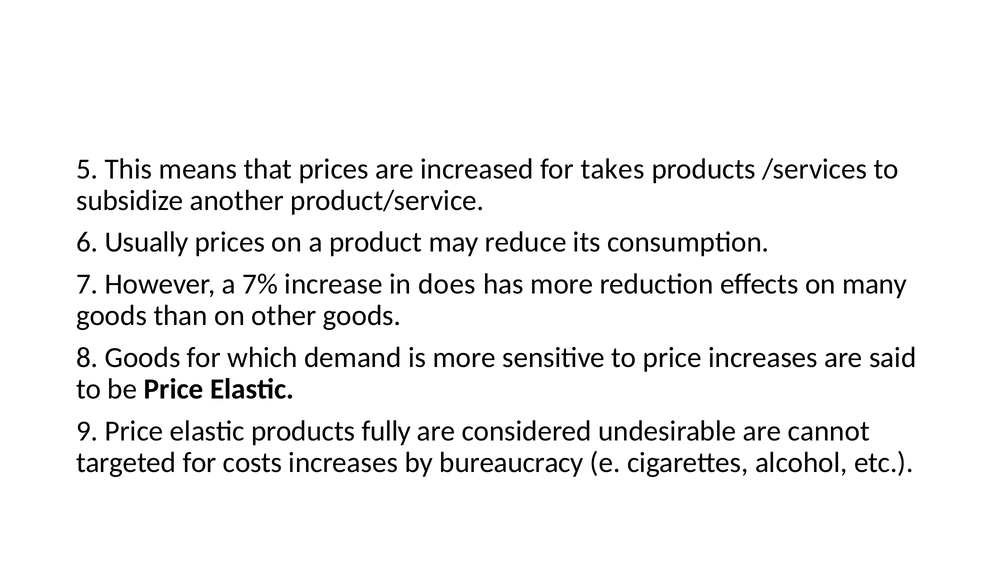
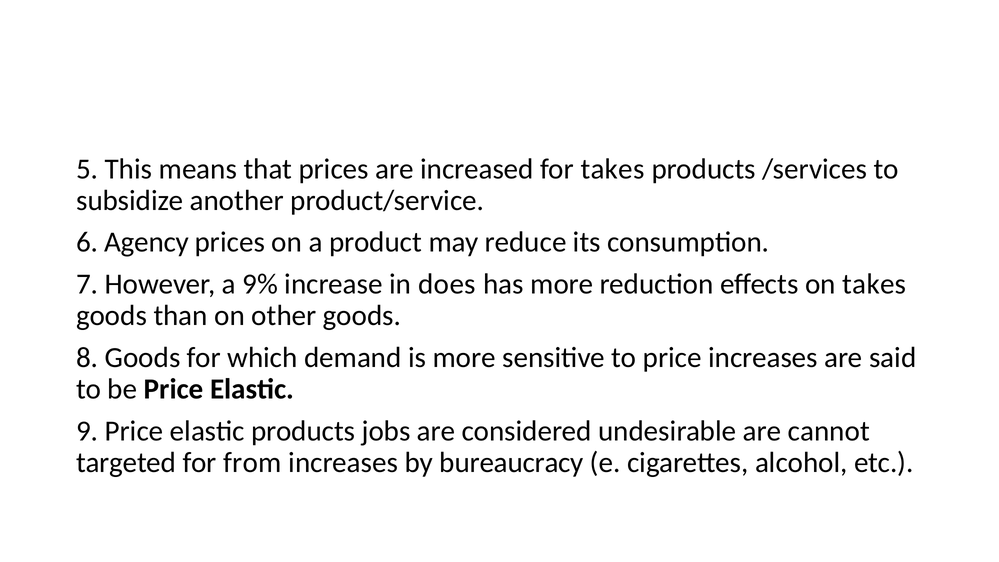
Usually: Usually -> Agency
7%: 7% -> 9%
on many: many -> takes
fully: fully -> jobs
costs: costs -> from
